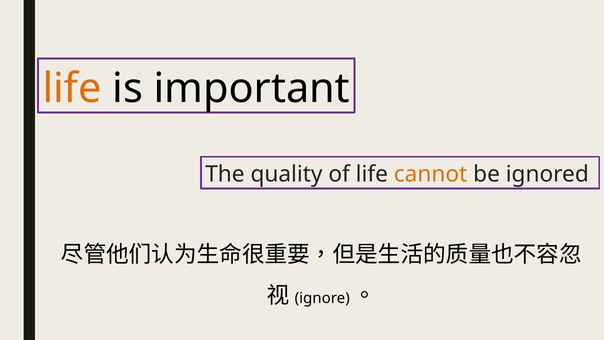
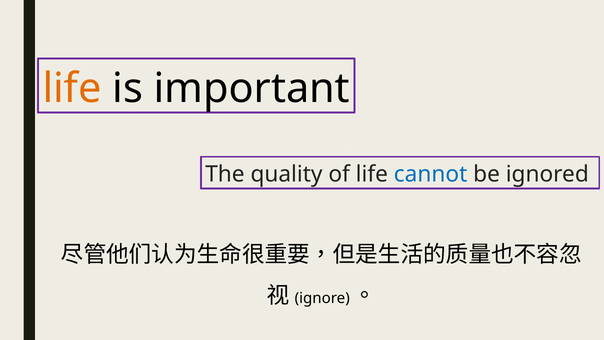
cannot colour: orange -> blue
